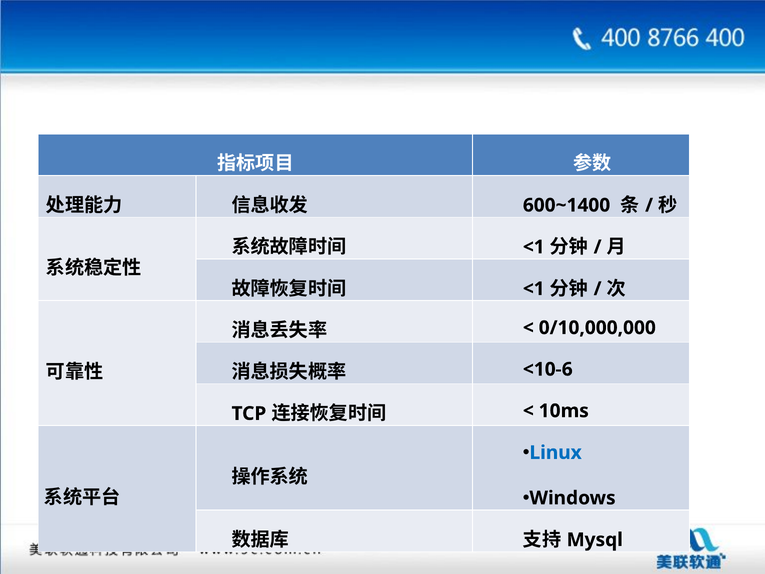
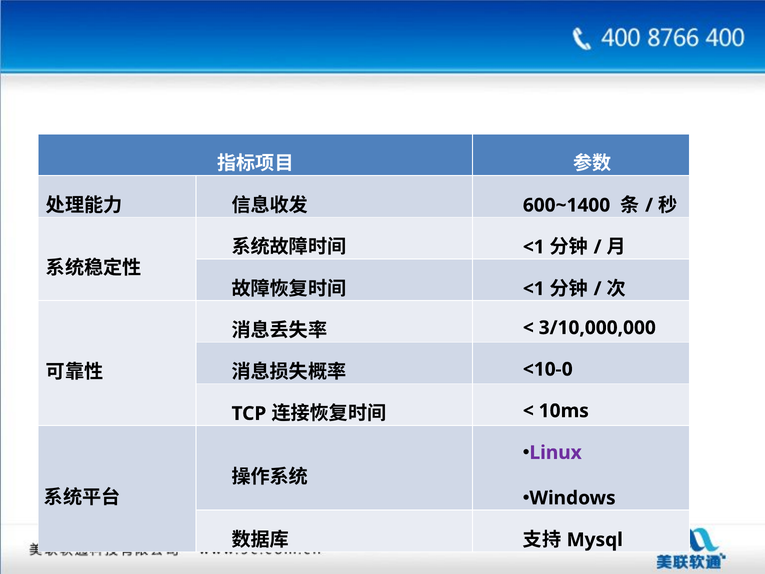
0/10,000,000: 0/10,000,000 -> 3/10,000,000
<10-6: <10-6 -> <10-0
Linux colour: blue -> purple
